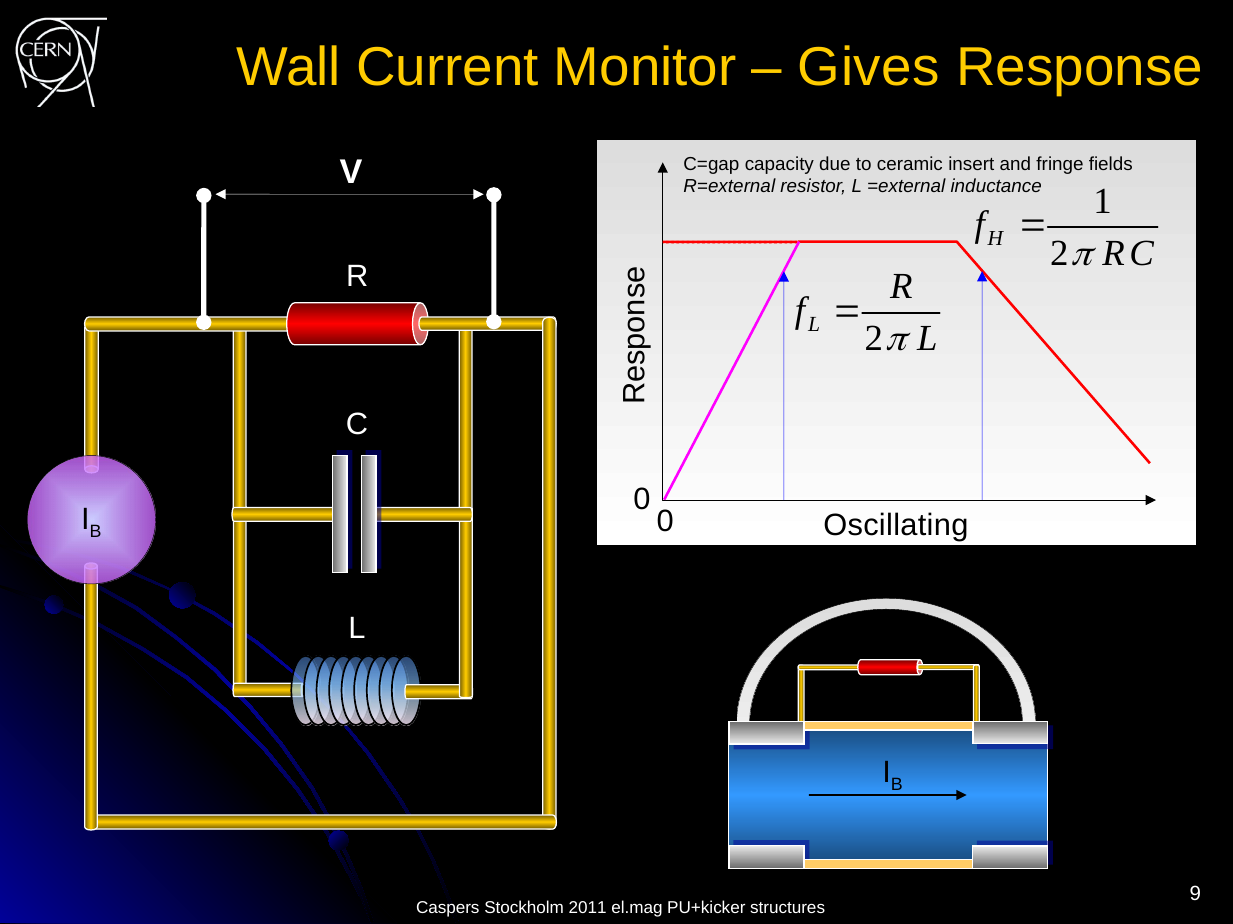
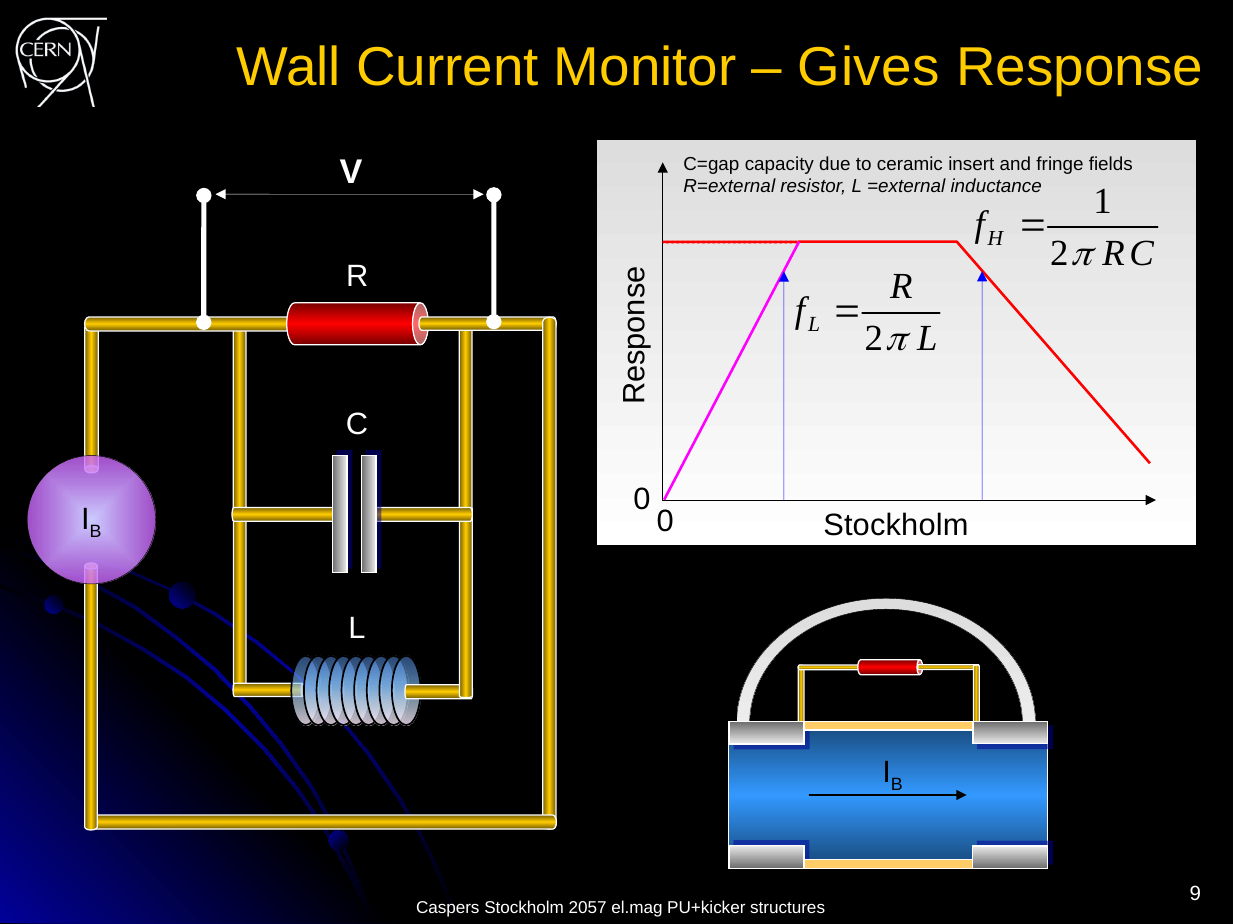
Oscillating at (896, 525): Oscillating -> Stockholm
2011: 2011 -> 2057
